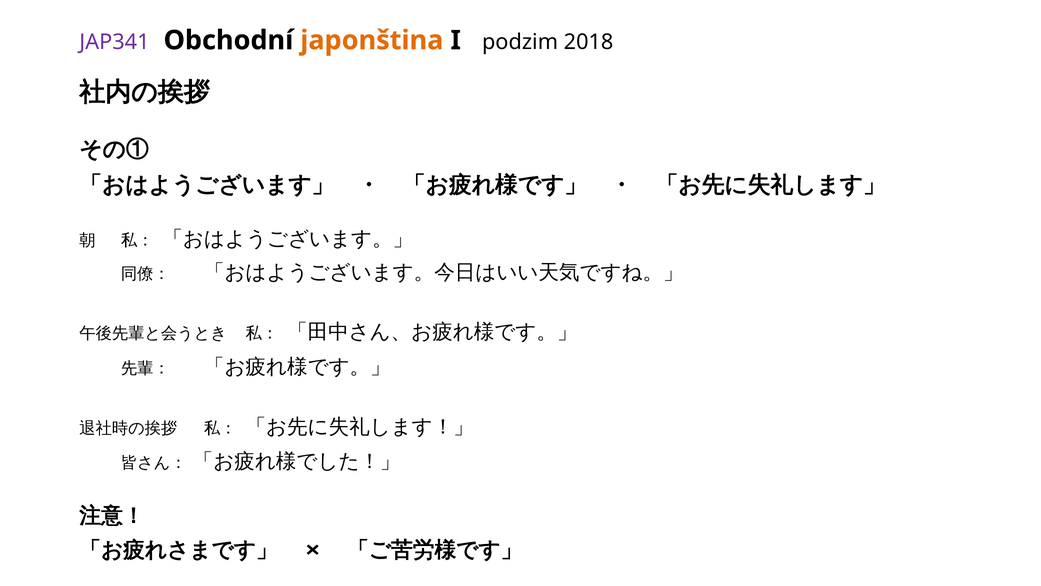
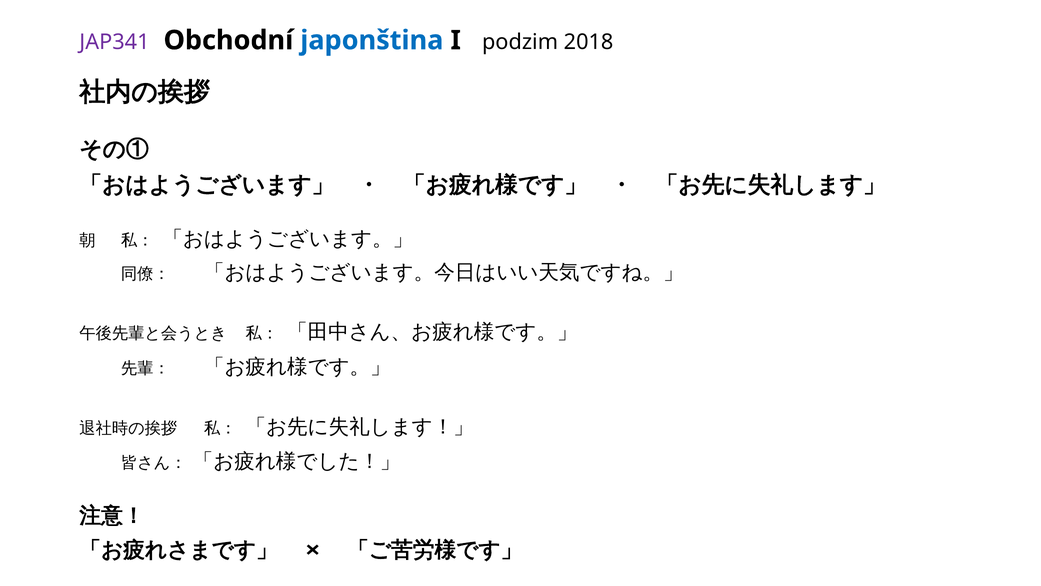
japonština colour: orange -> blue
